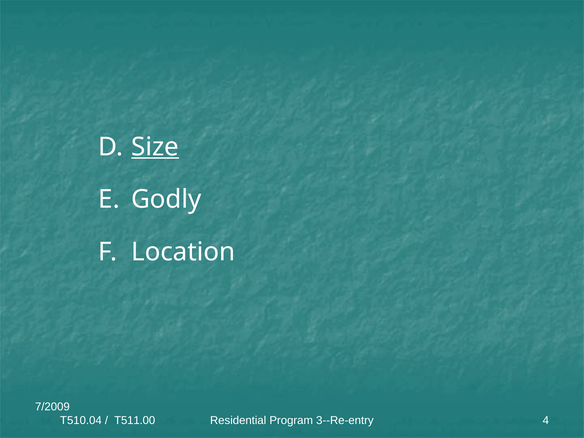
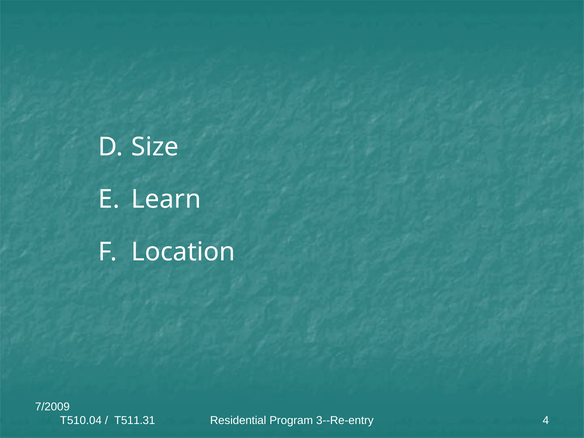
Size underline: present -> none
Godly: Godly -> Learn
T511.00: T511.00 -> T511.31
